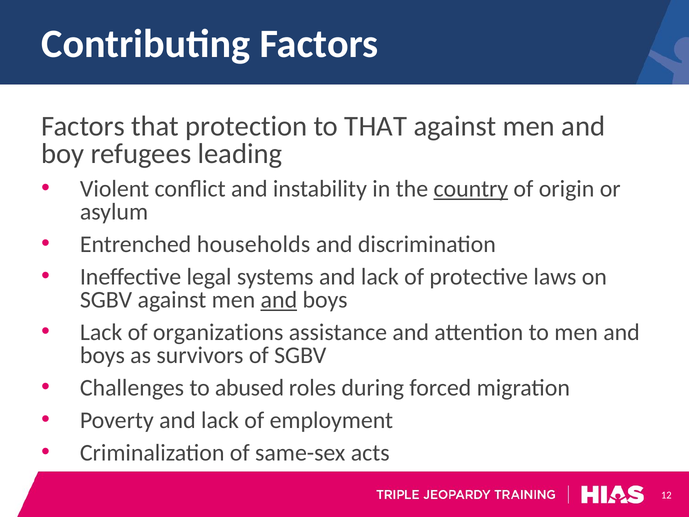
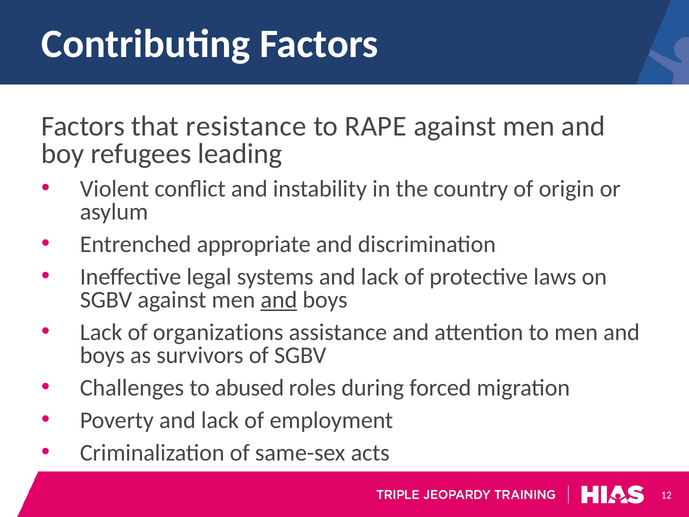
protection: protection -> resistance
to THAT: THAT -> RAPE
country underline: present -> none
households: households -> appropriate
